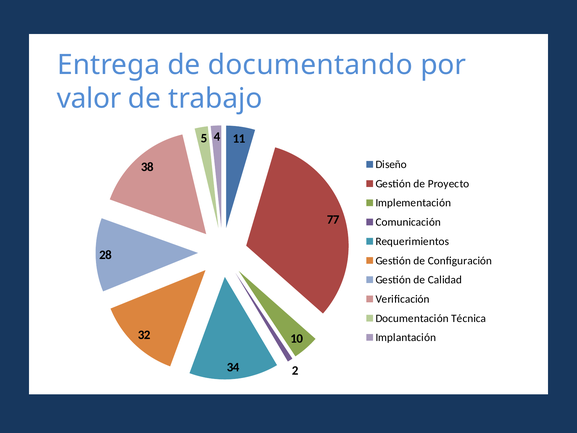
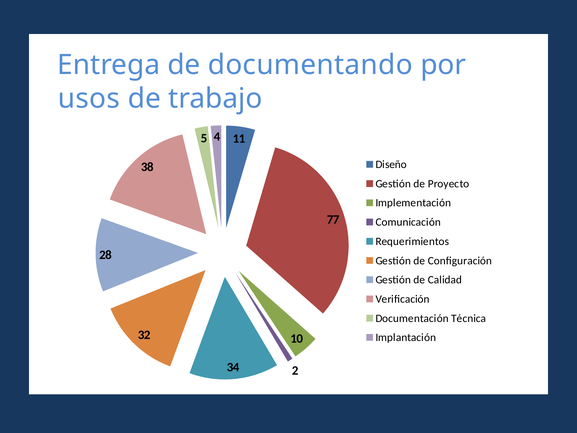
valor: valor -> usos
